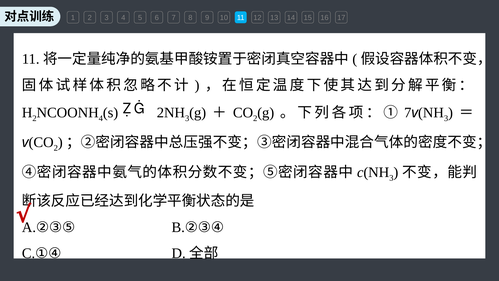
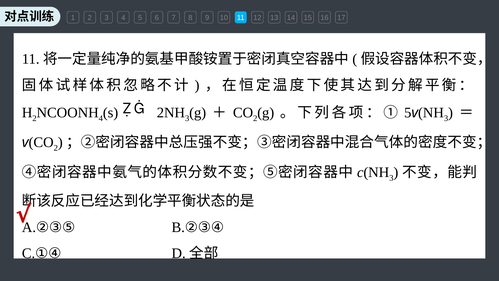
7 at (408, 113): 7 -> 5
